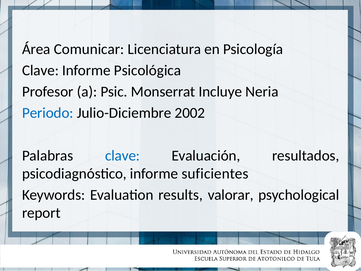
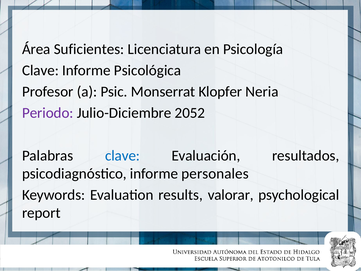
Comunicar: Comunicar -> Suficientes
Incluye: Incluye -> Klopfer
Periodo colour: blue -> purple
2002: 2002 -> 2052
suficientes: suficientes -> personales
